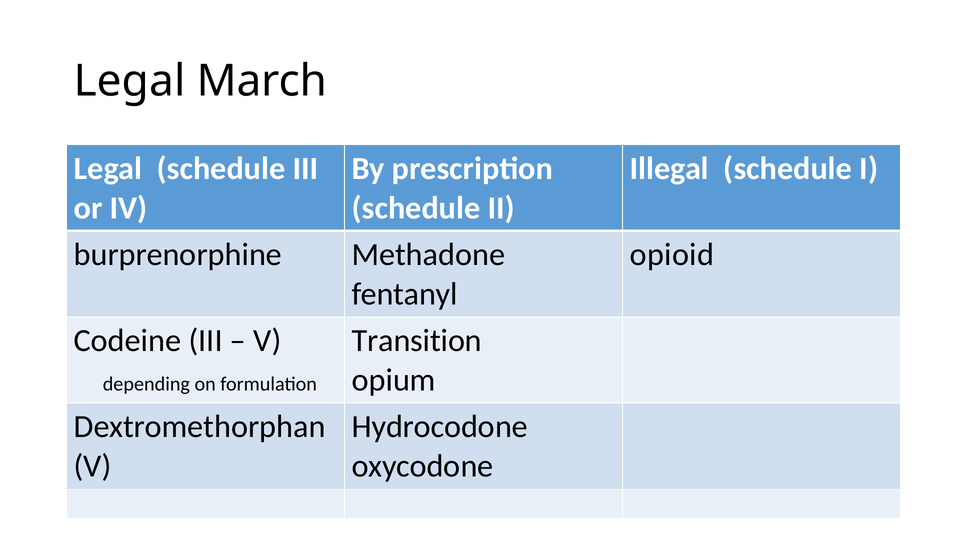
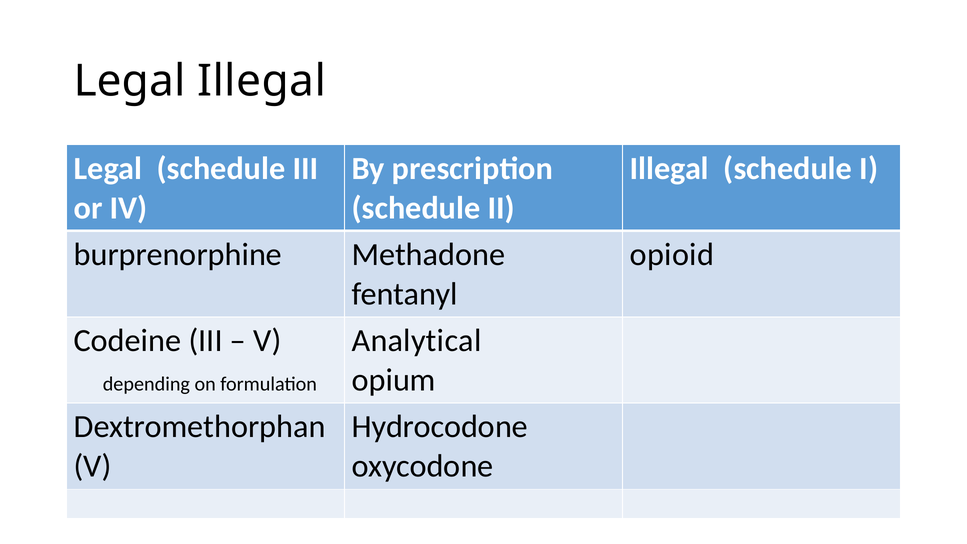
Legal March: March -> Illegal
Transition: Transition -> Analytical
